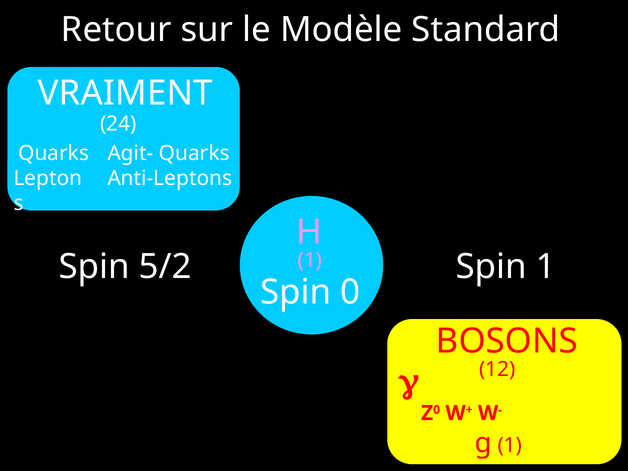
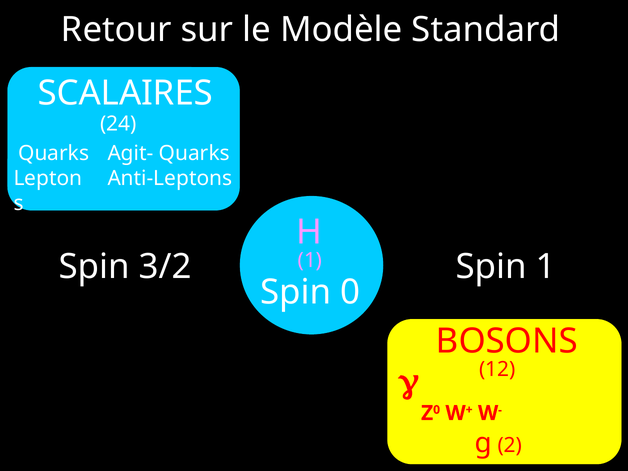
VRAIMENT: VRAIMENT -> SCALAIRES
5/2: 5/2 -> 3/2
g 1: 1 -> 2
